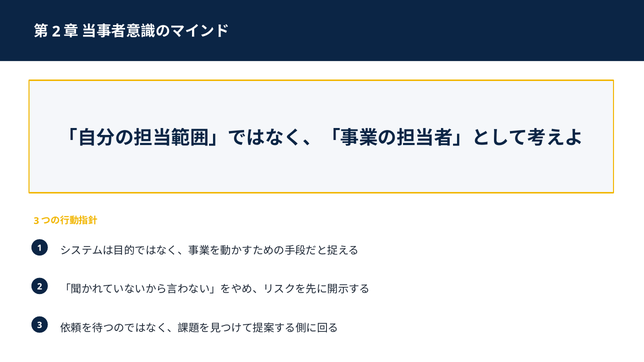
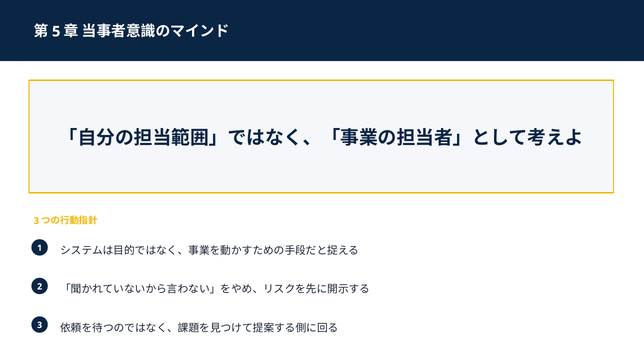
2 at (56, 32): 2 -> 5
